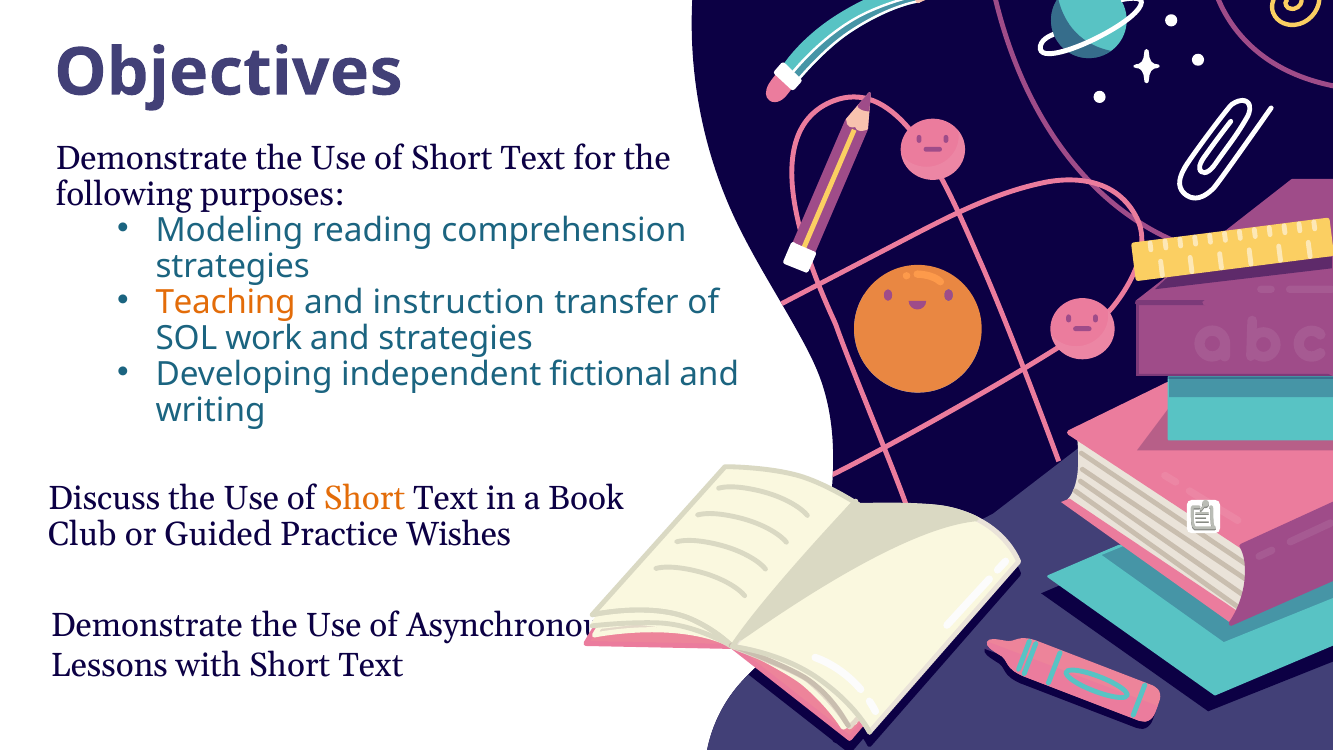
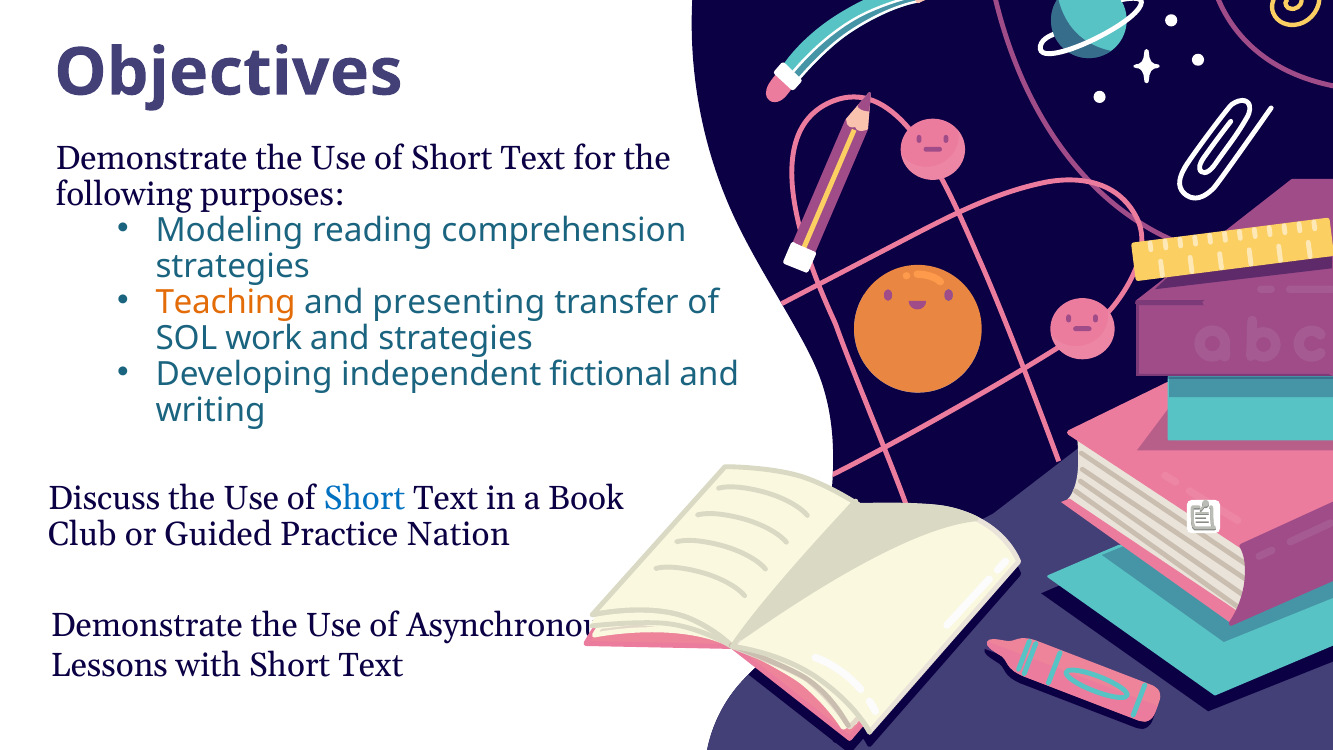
instruction: instruction -> presenting
Short at (364, 499) colour: orange -> blue
Wishes: Wishes -> Nation
